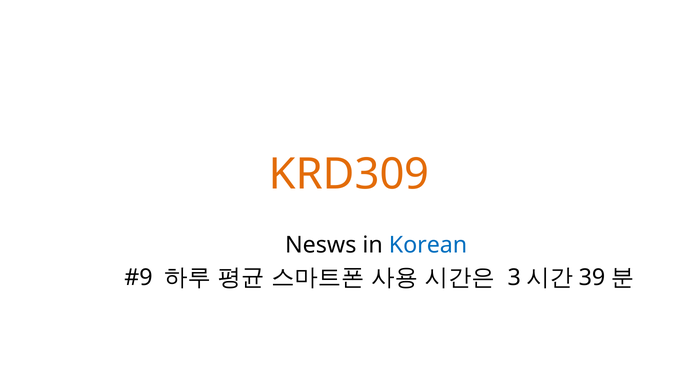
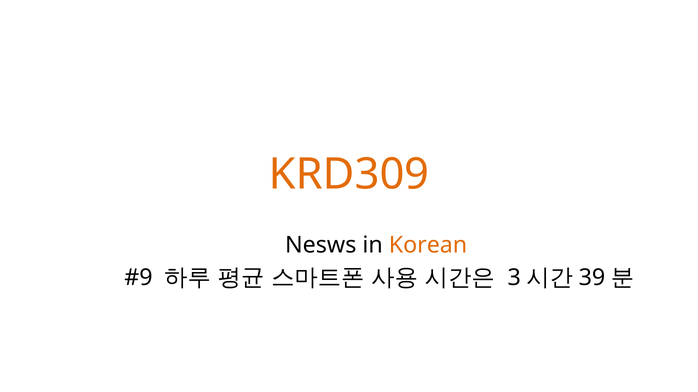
Korean colour: blue -> orange
